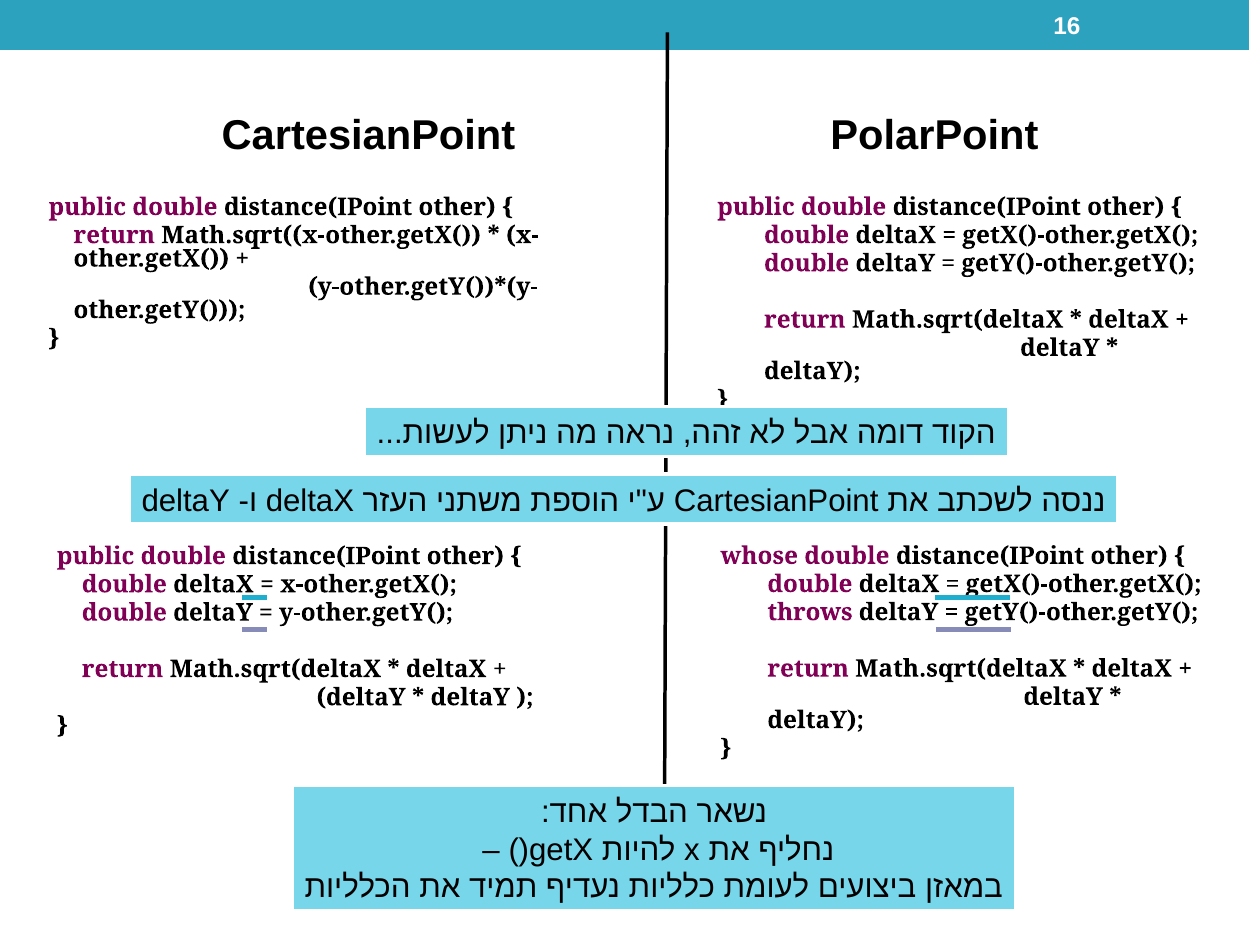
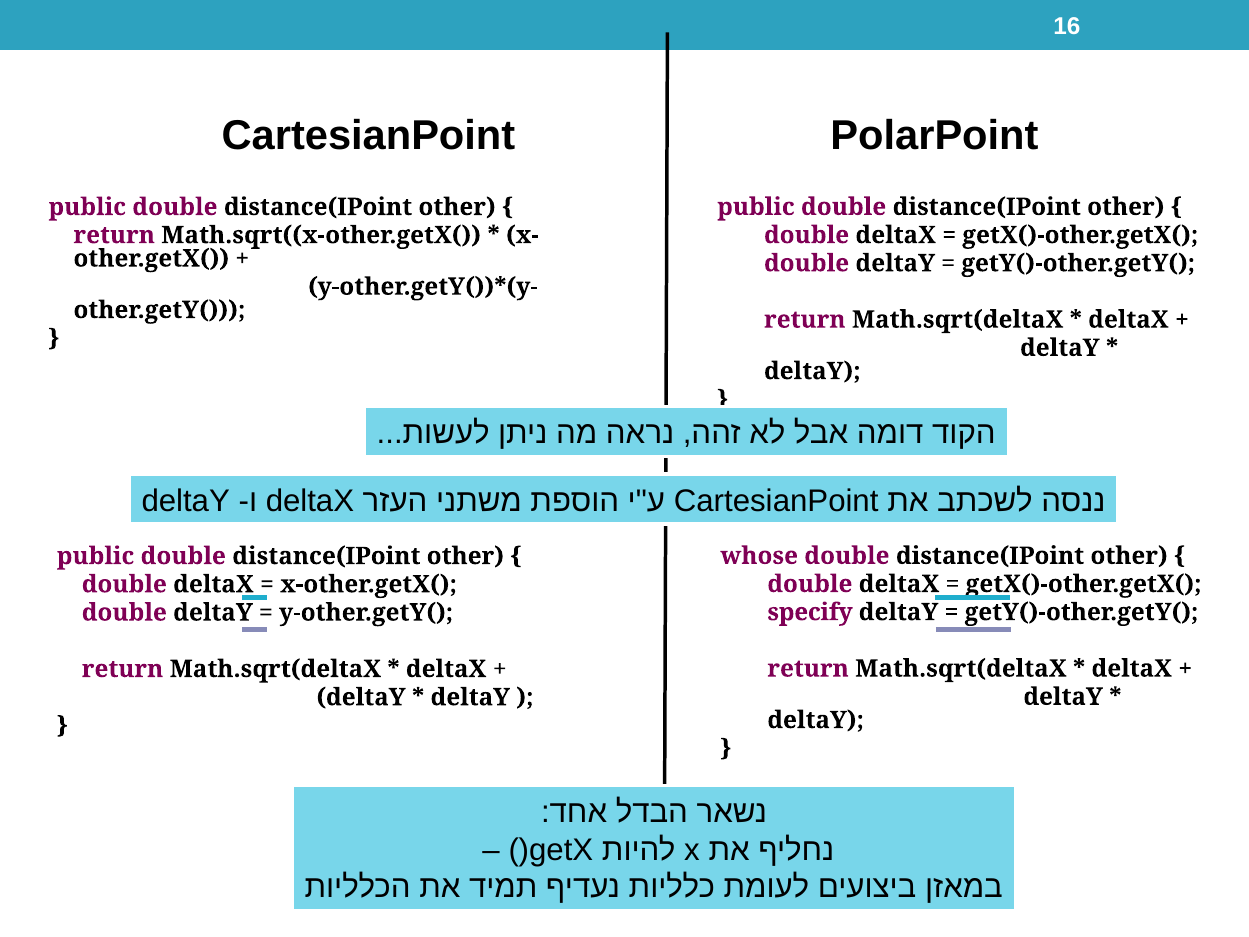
throws: throws -> specify
